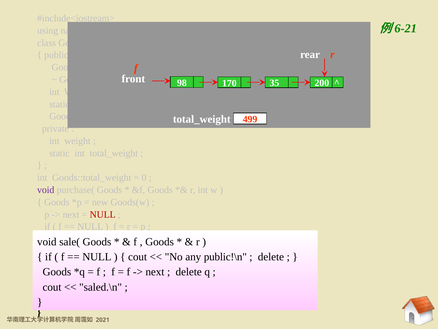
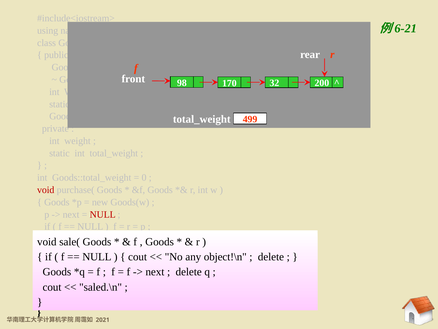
35: 35 -> 32
void at (46, 190) colour: purple -> red
public!\n: public!\n -> object!\n
